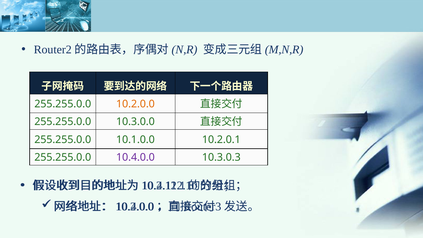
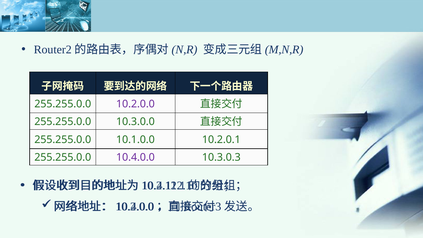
10.2.0.0 colour: orange -> purple
